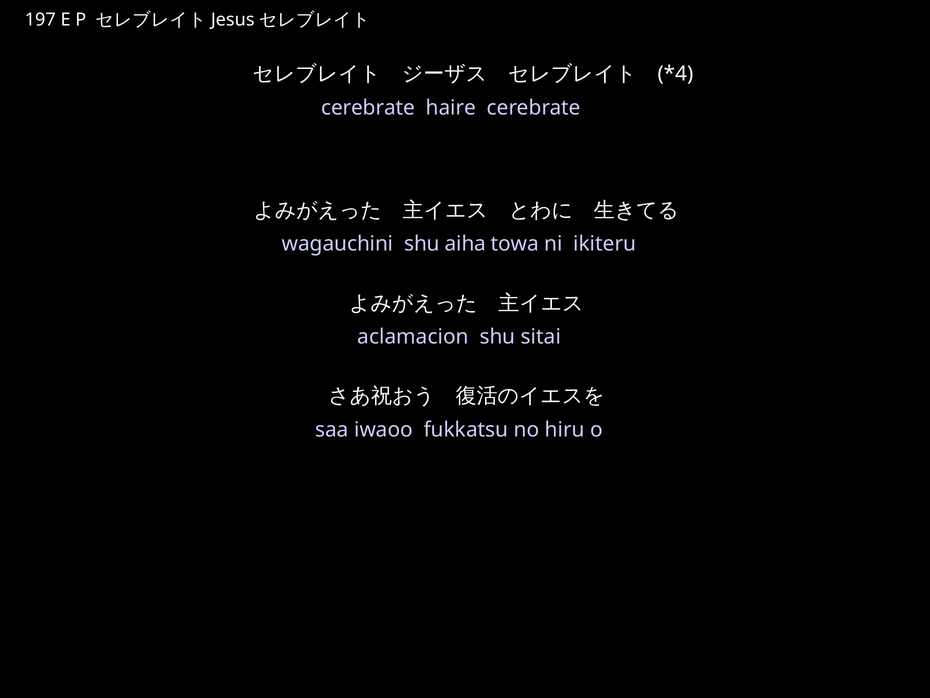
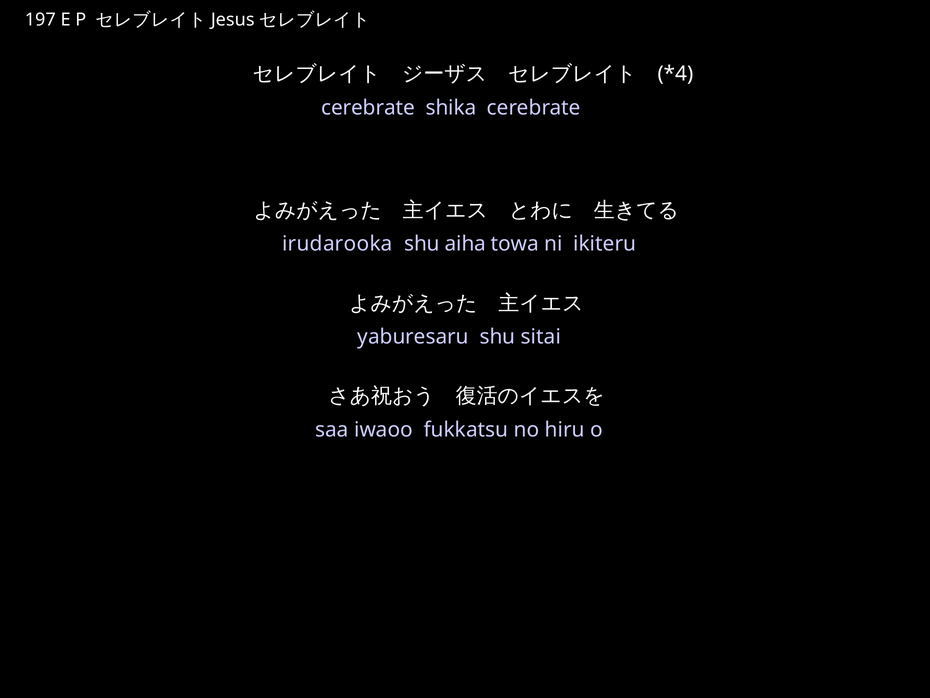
haire: haire -> shika
wagauchini: wagauchini -> irudarooka
aclamacion: aclamacion -> yaburesaru
